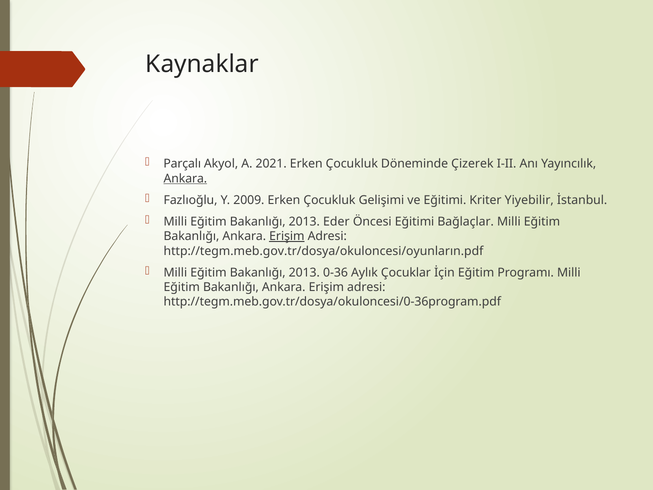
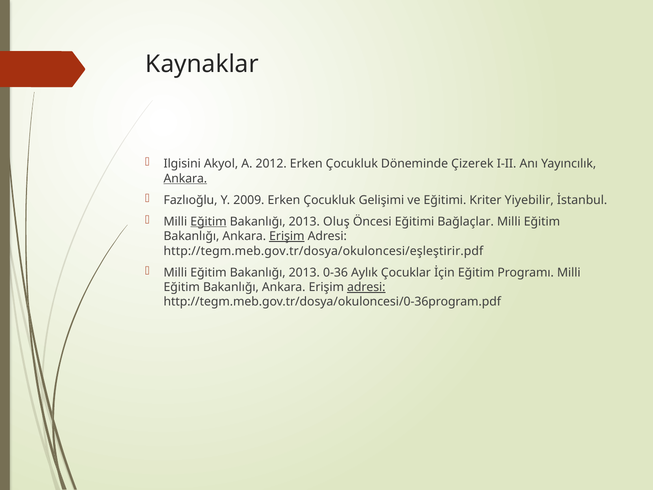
Parçalı: Parçalı -> Ilgisini
2021: 2021 -> 2012
Eğitim at (208, 222) underline: none -> present
Eder: Eder -> Oluş
http://tegm.meb.gov.tr/dosya/okuloncesi/oyunların.pdf: http://tegm.meb.gov.tr/dosya/okuloncesi/oyunların.pdf -> http://tegm.meb.gov.tr/dosya/okuloncesi/eşleştirir.pdf
adresi at (366, 287) underline: none -> present
